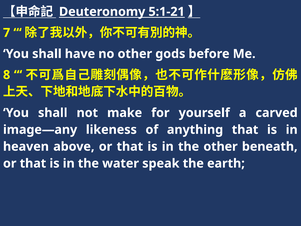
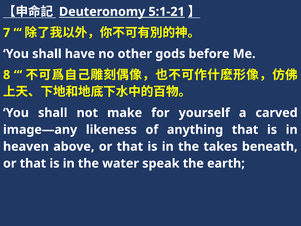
the other: other -> takes
